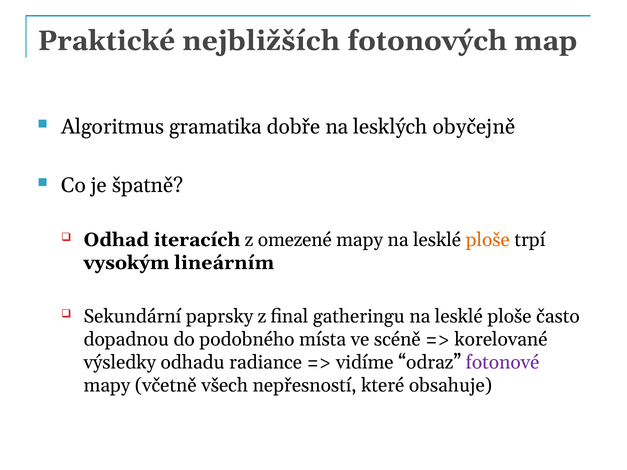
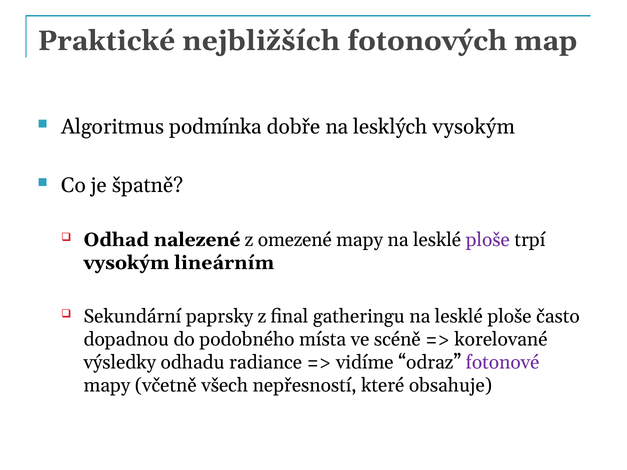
gramatika: gramatika -> podmínka
lesklých obyčejně: obyčejně -> vysokým
iteracích: iteracích -> nalezené
ploše at (488, 240) colour: orange -> purple
